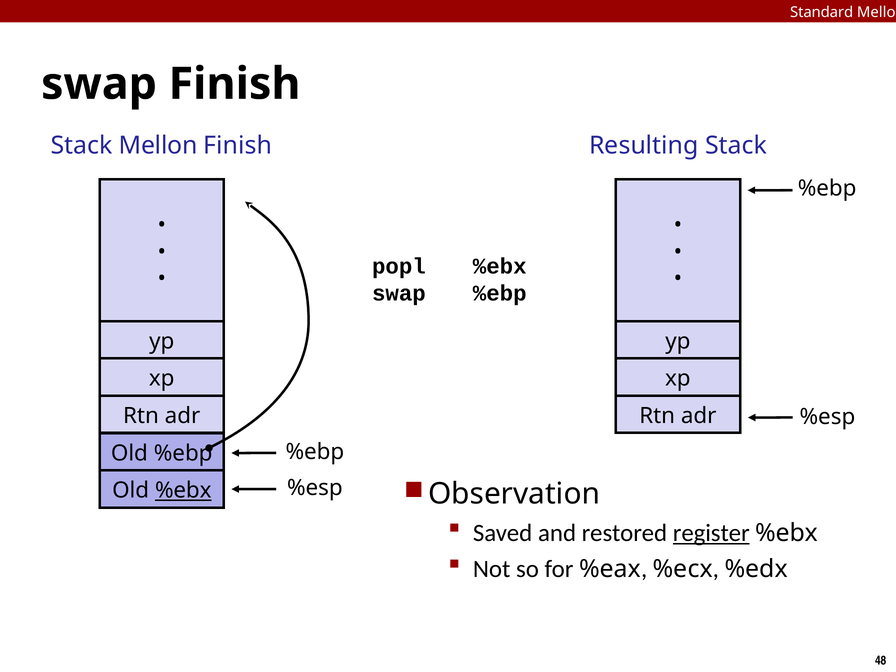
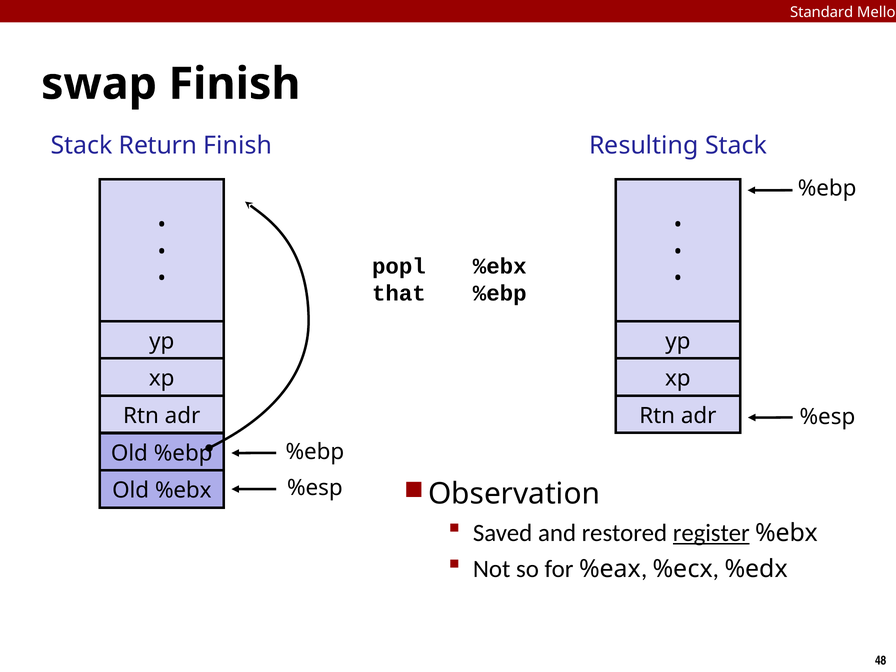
Stack Mellon: Mellon -> Return
swap at (399, 293): swap -> that
%ebx at (183, 491) underline: present -> none
